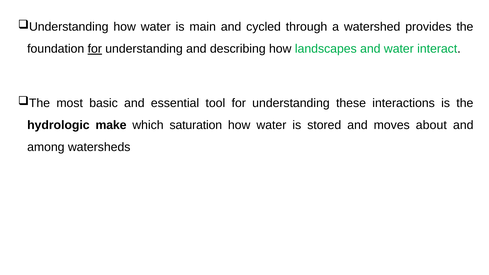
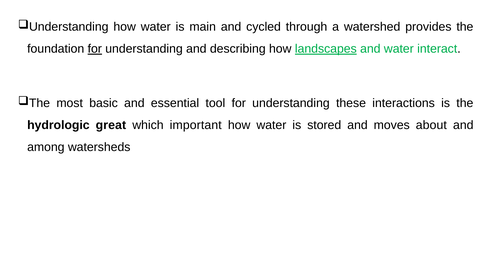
landscapes underline: none -> present
make: make -> great
saturation: saturation -> important
